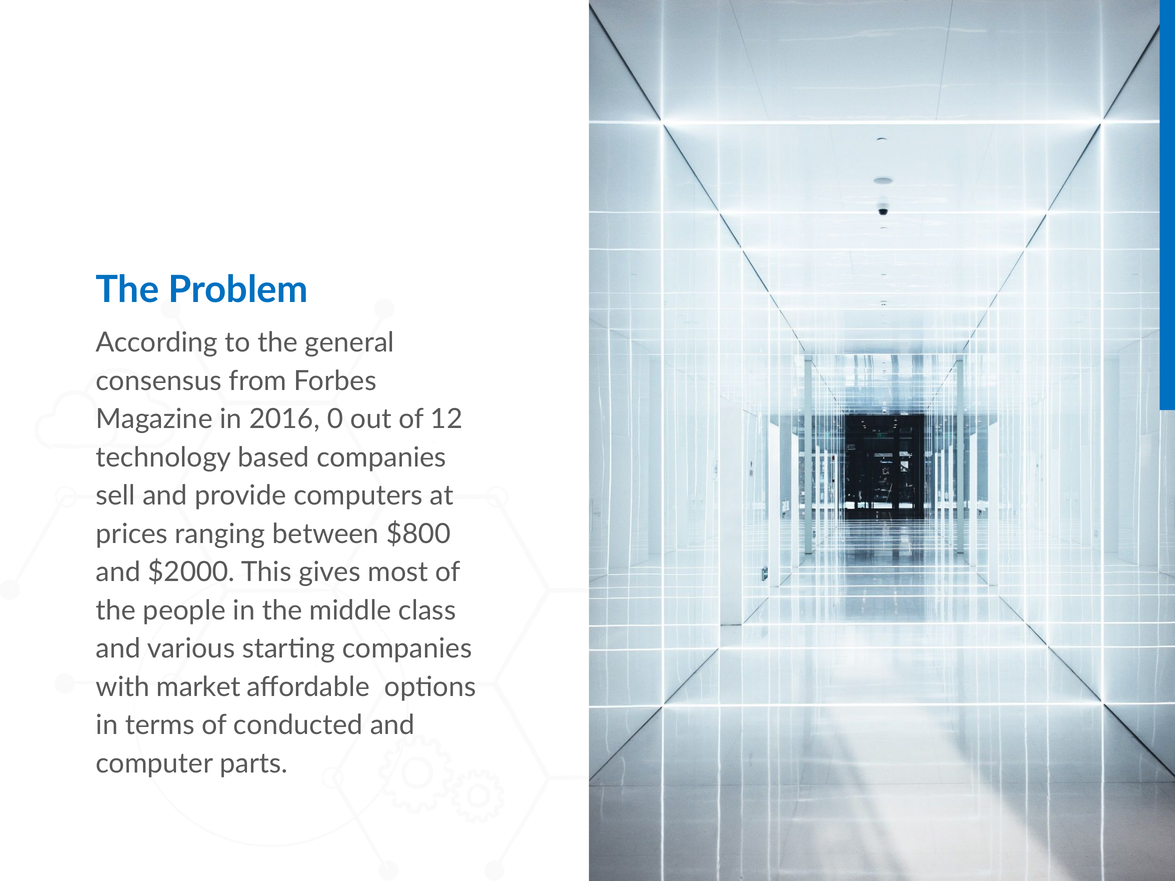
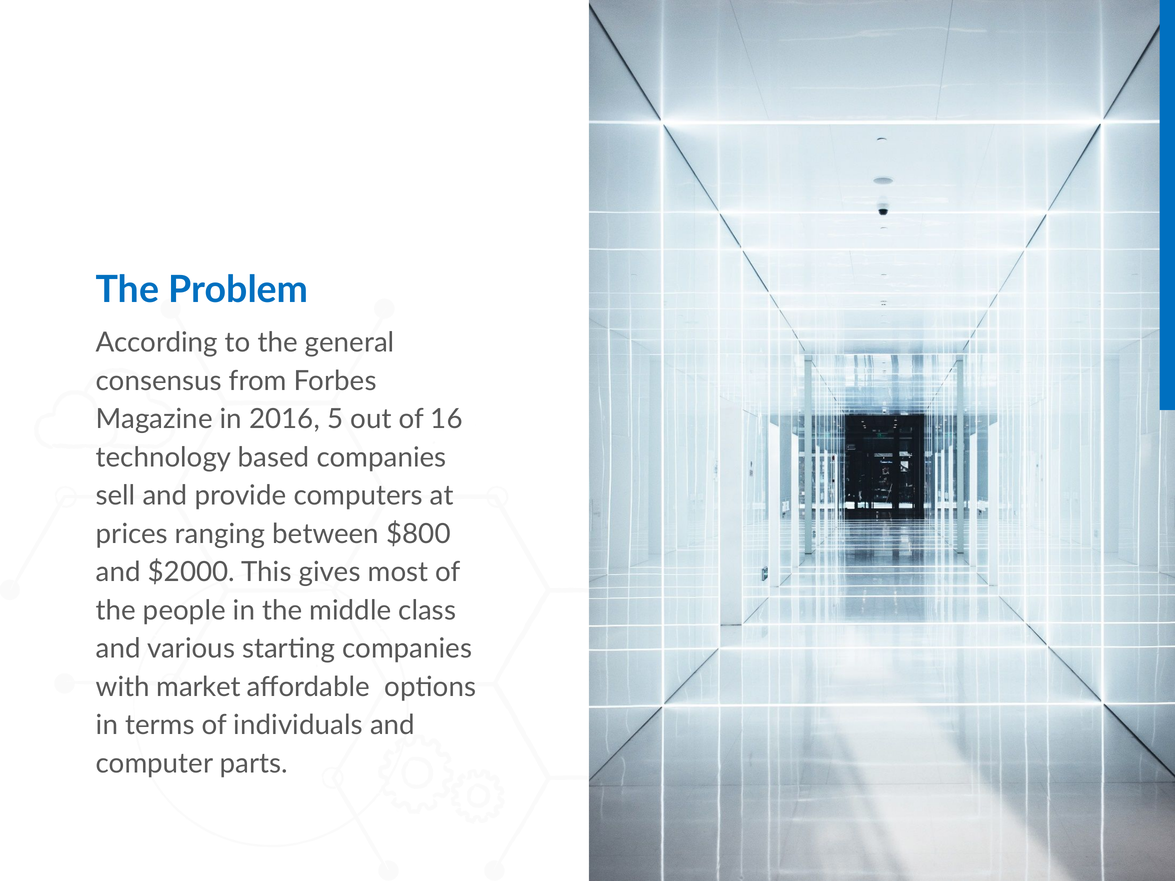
0: 0 -> 5
12: 12 -> 16
conducted: conducted -> individuals
